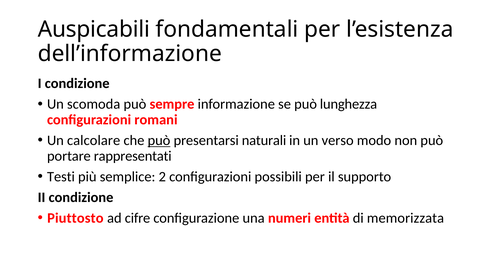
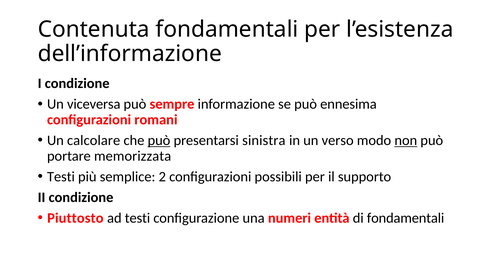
Auspicabili: Auspicabili -> Contenuta
scomoda: scomoda -> viceversa
lunghezza: lunghezza -> ennesima
naturali: naturali -> sinistra
non underline: none -> present
rappresentati: rappresentati -> memorizzata
ad cifre: cifre -> testi
di memorizzata: memorizzata -> fondamentali
